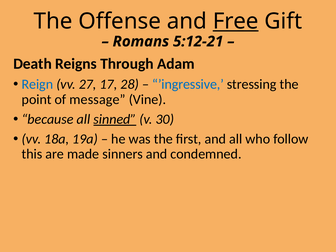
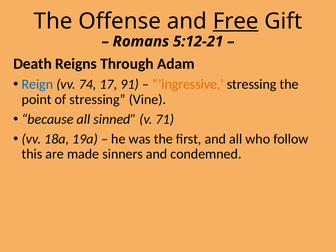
27: 27 -> 74
28: 28 -> 91
’ingressive colour: blue -> orange
of message: message -> stressing
sinned underline: present -> none
30: 30 -> 71
